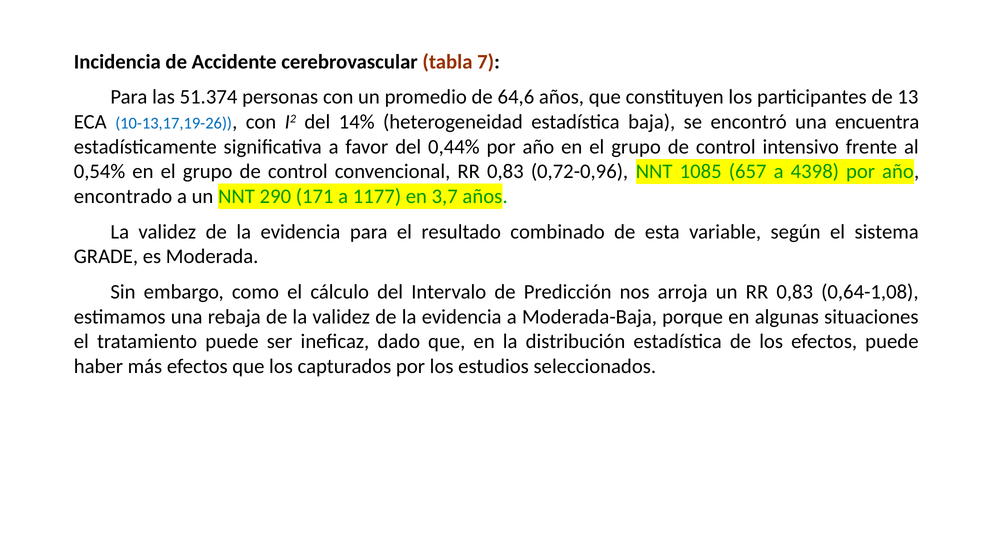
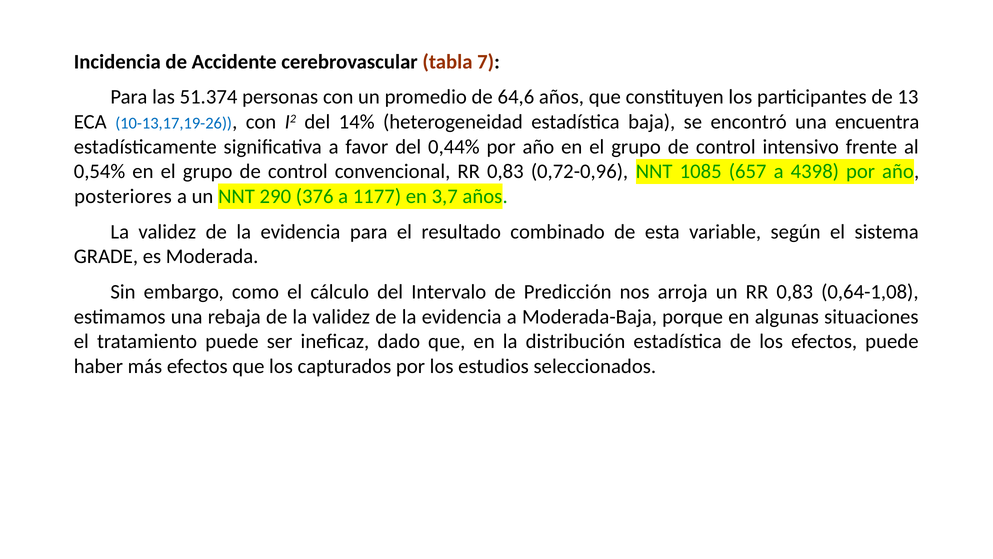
encontrado: encontrado -> posteriores
171: 171 -> 376
